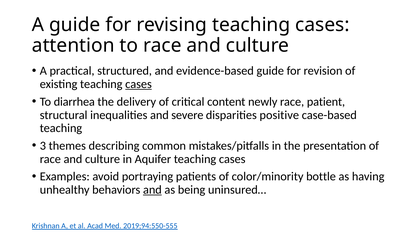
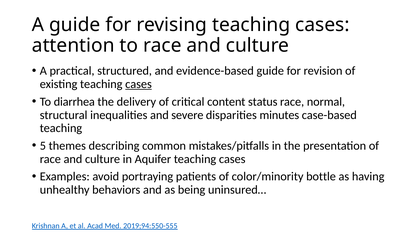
newly: newly -> status
patient: patient -> normal
positive: positive -> minutes
3: 3 -> 5
and at (152, 190) underline: present -> none
